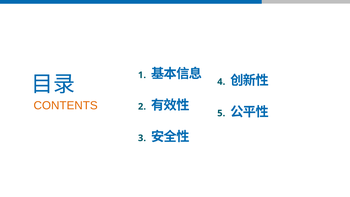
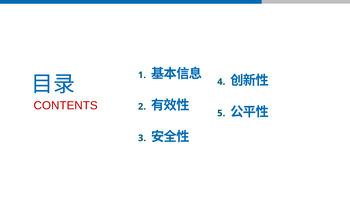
CONTENTS colour: orange -> red
